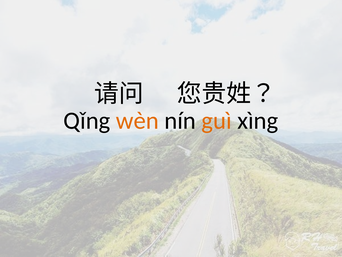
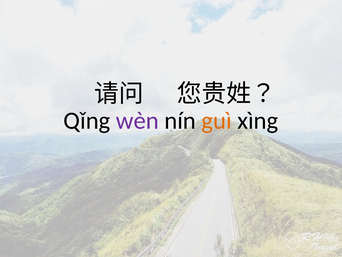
wèn colour: orange -> purple
